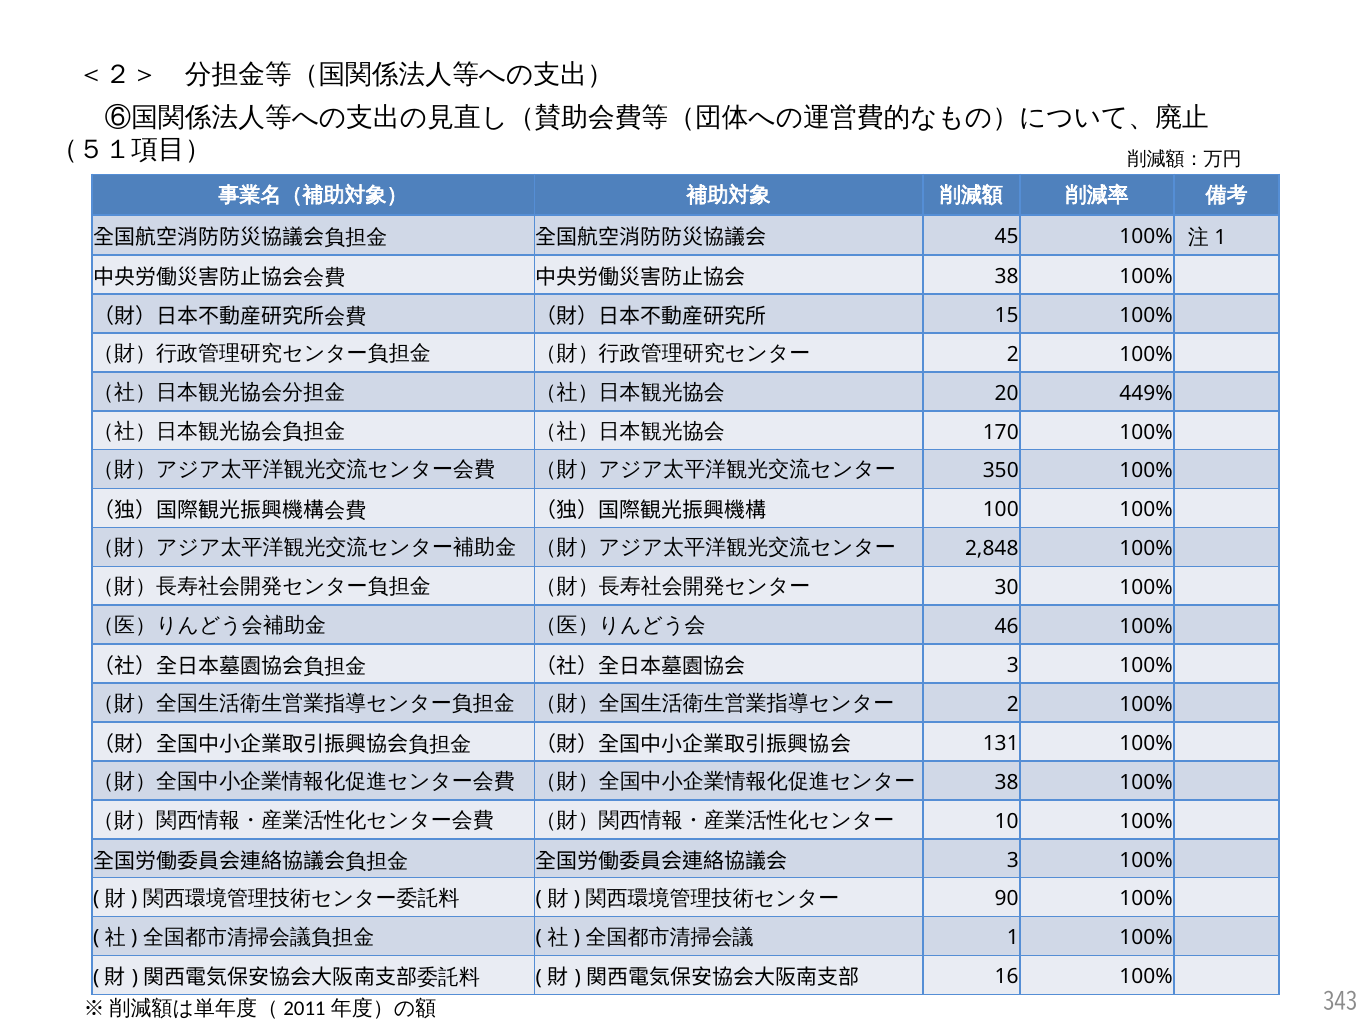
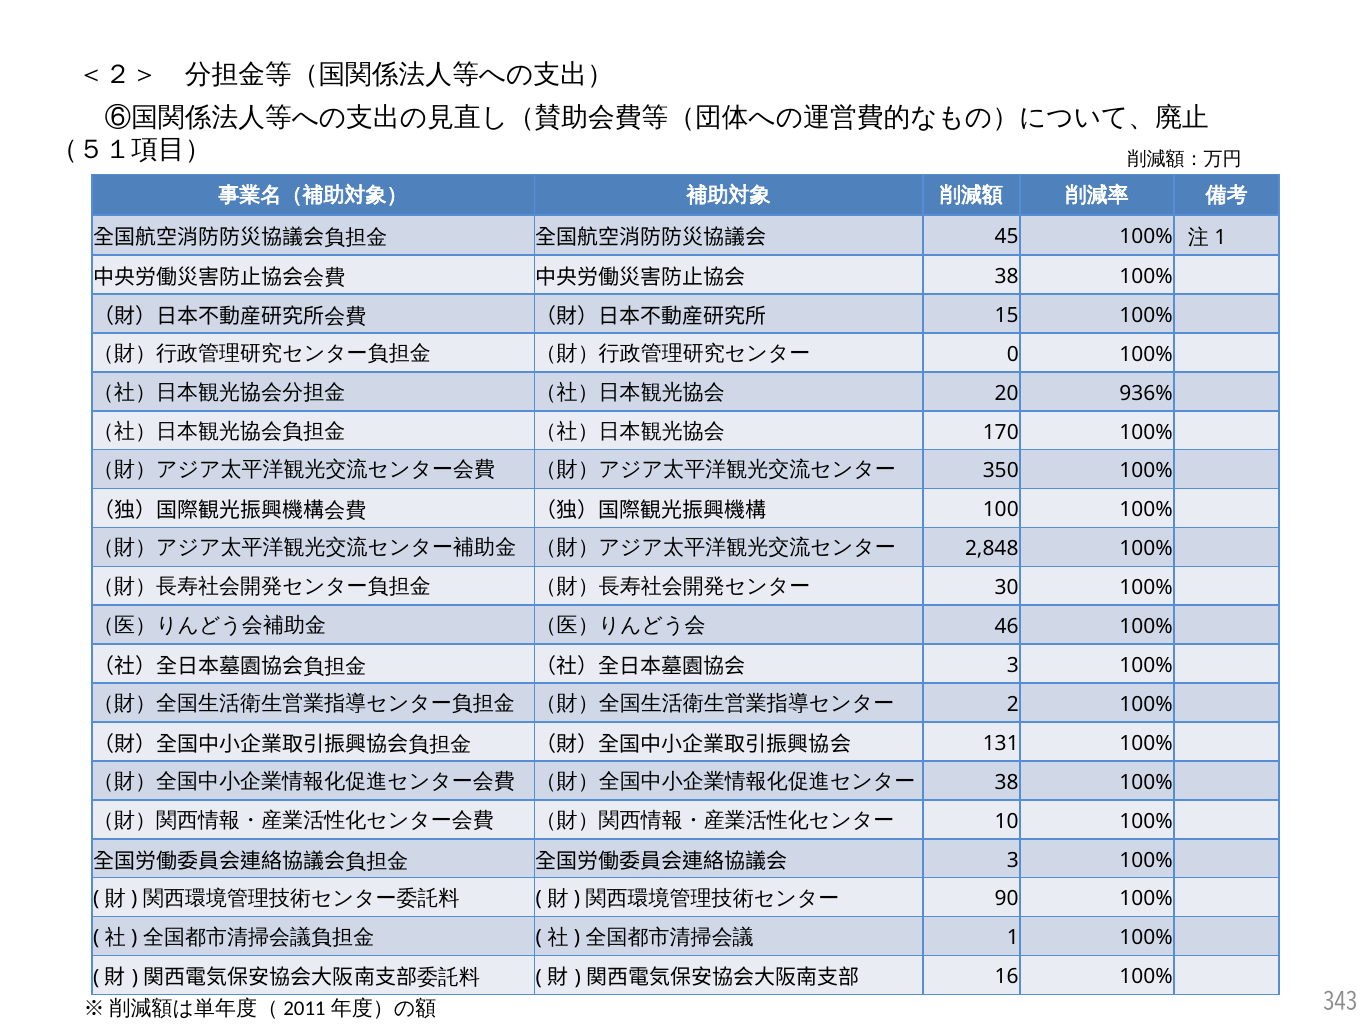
2 at (1013, 354): 2 -> 0
449%: 449% -> 936%
